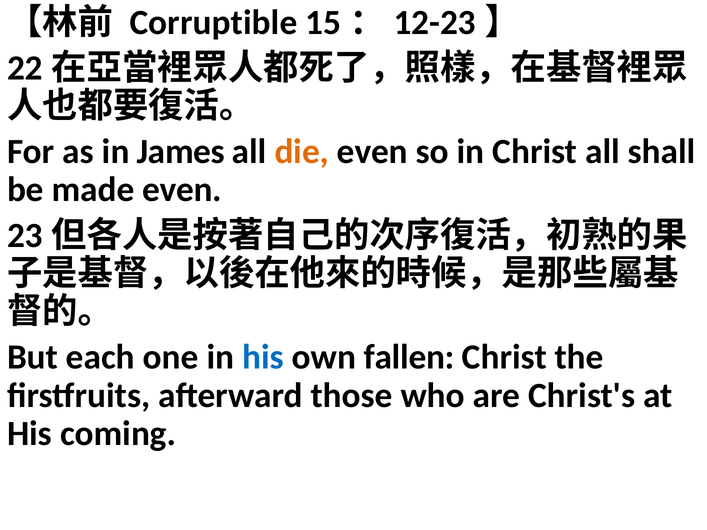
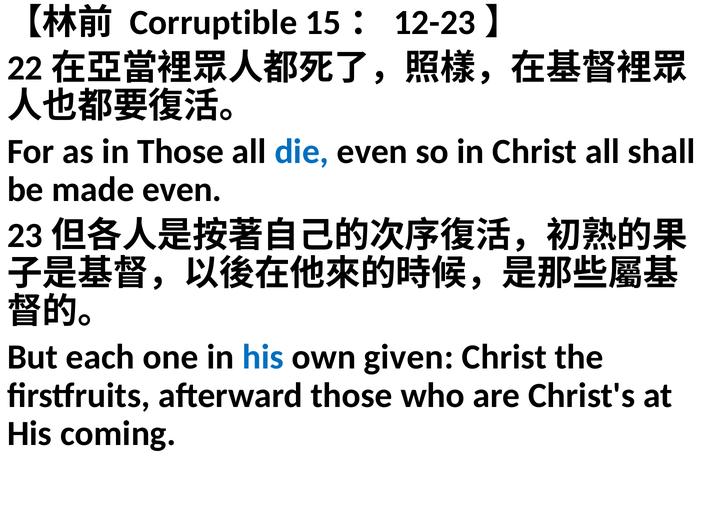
in James: James -> Those
die colour: orange -> blue
fallen: fallen -> given
